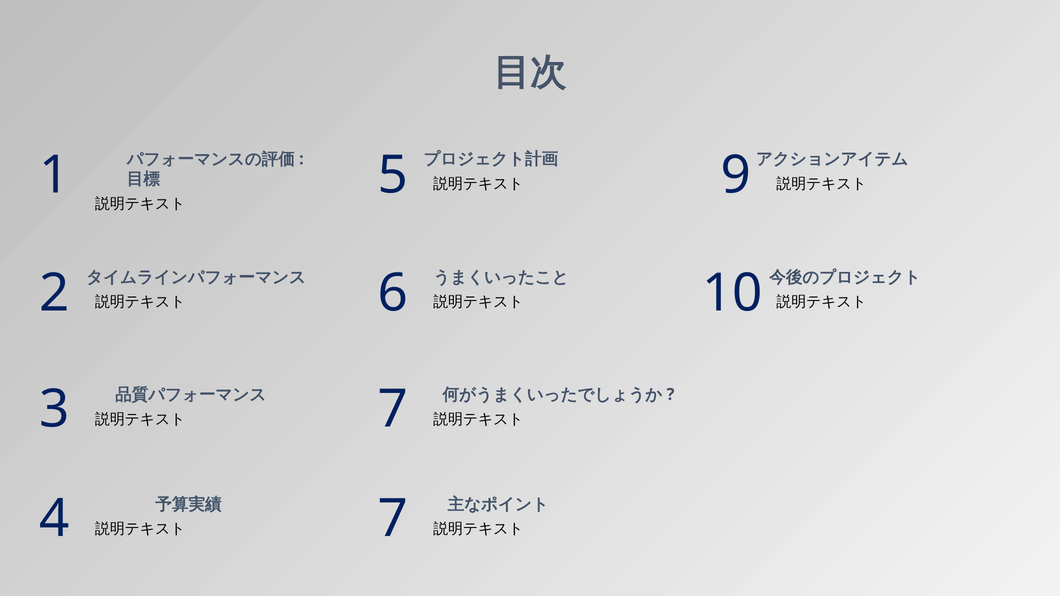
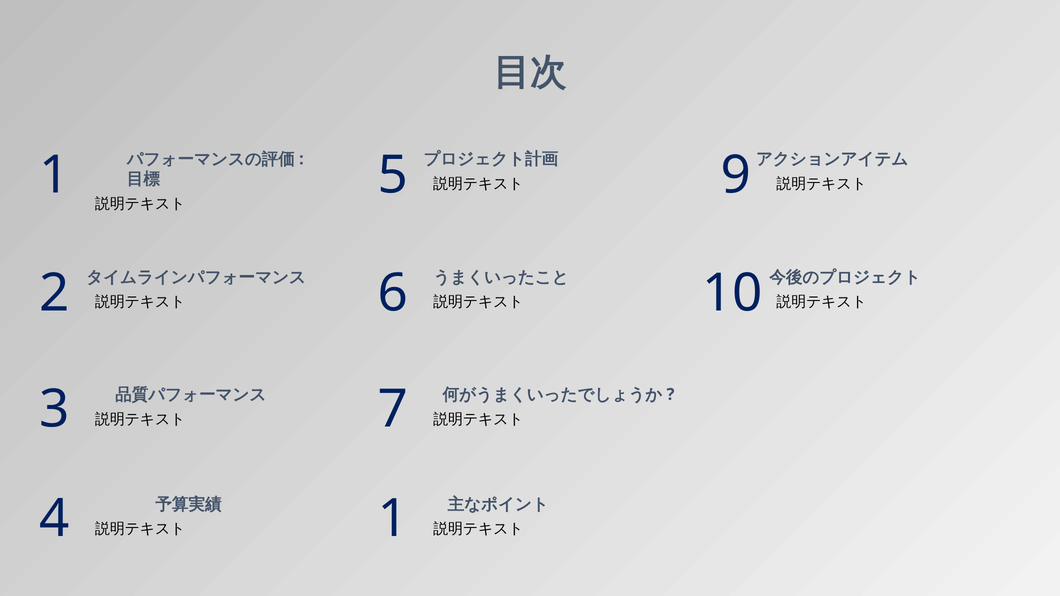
7 at (393, 519): 7 -> 1
